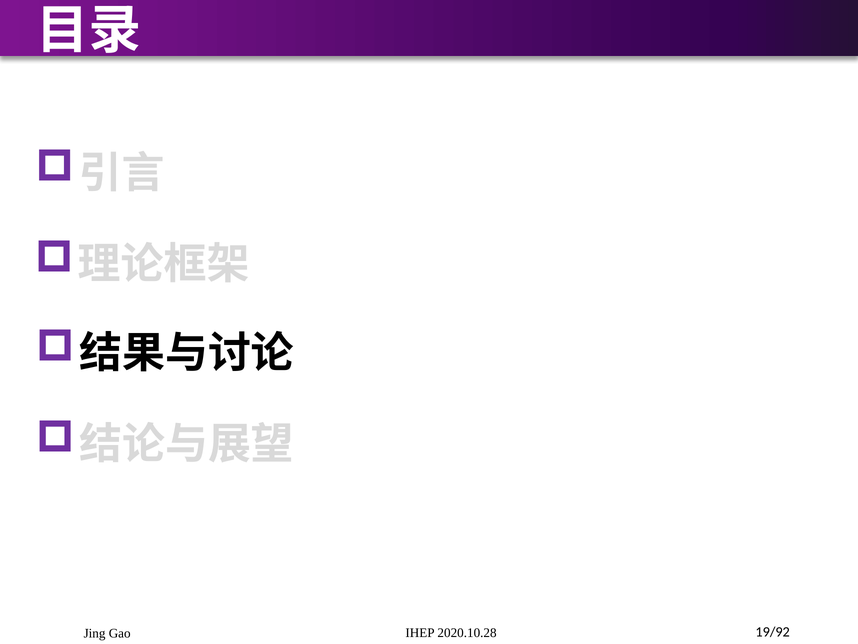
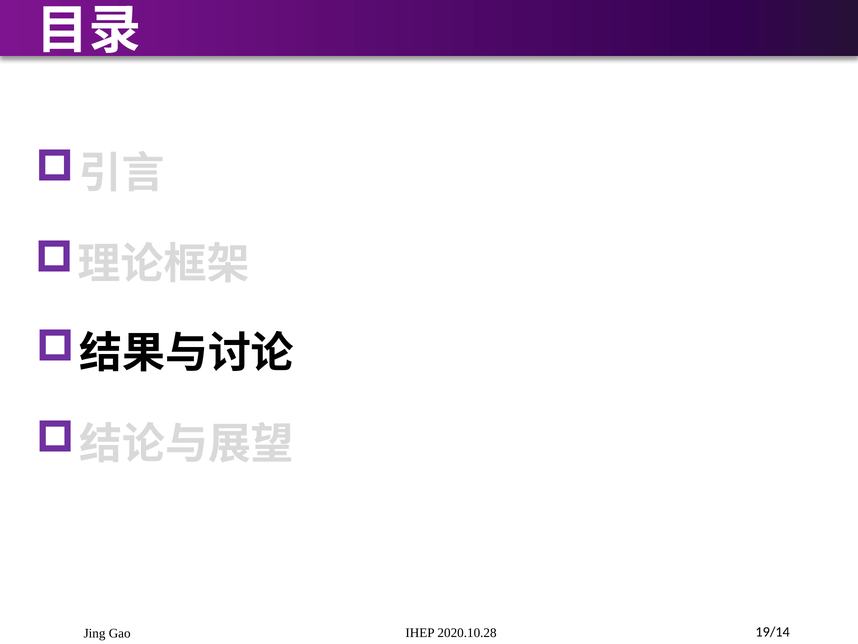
19/92: 19/92 -> 19/14
